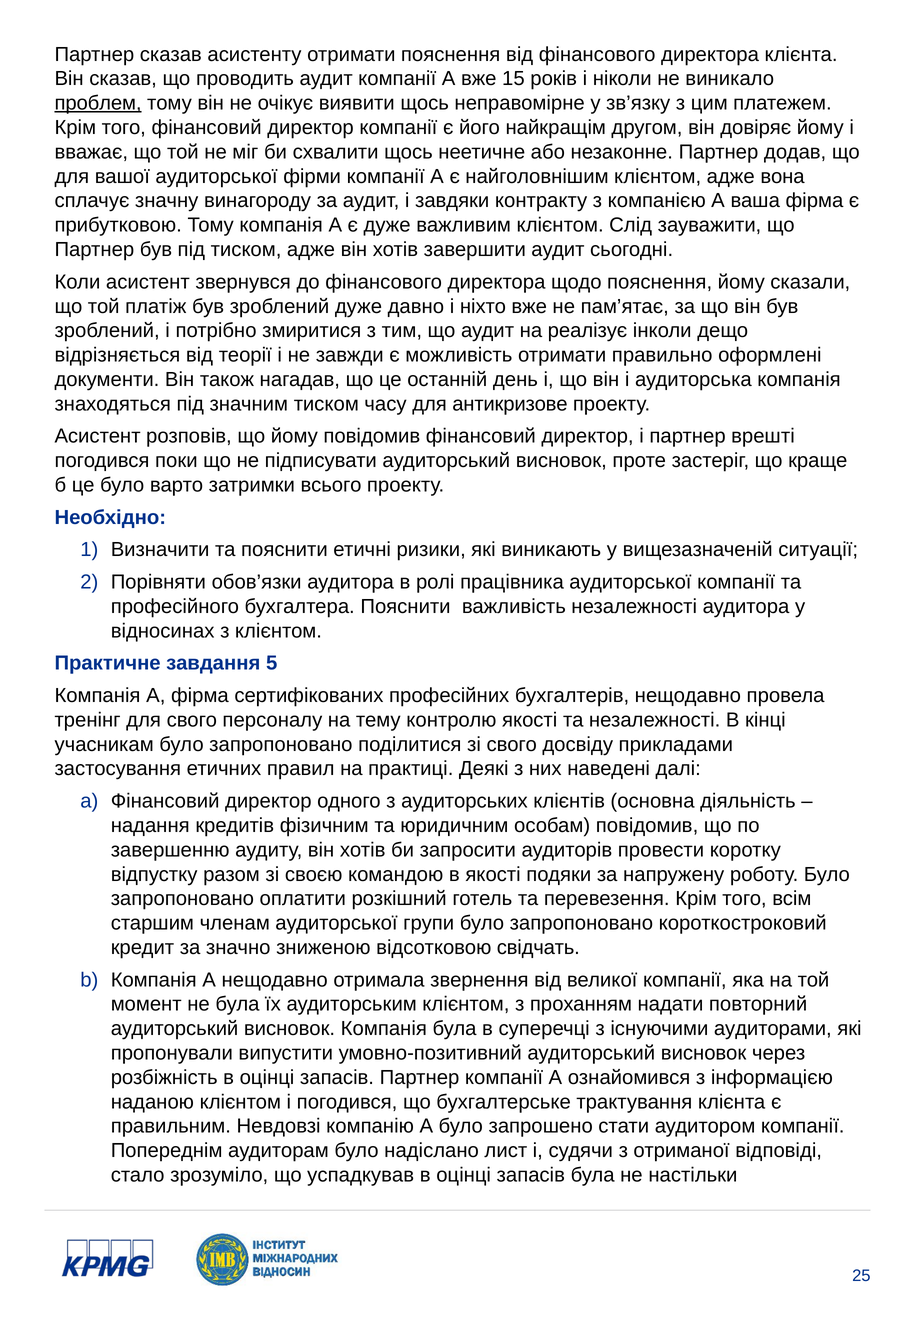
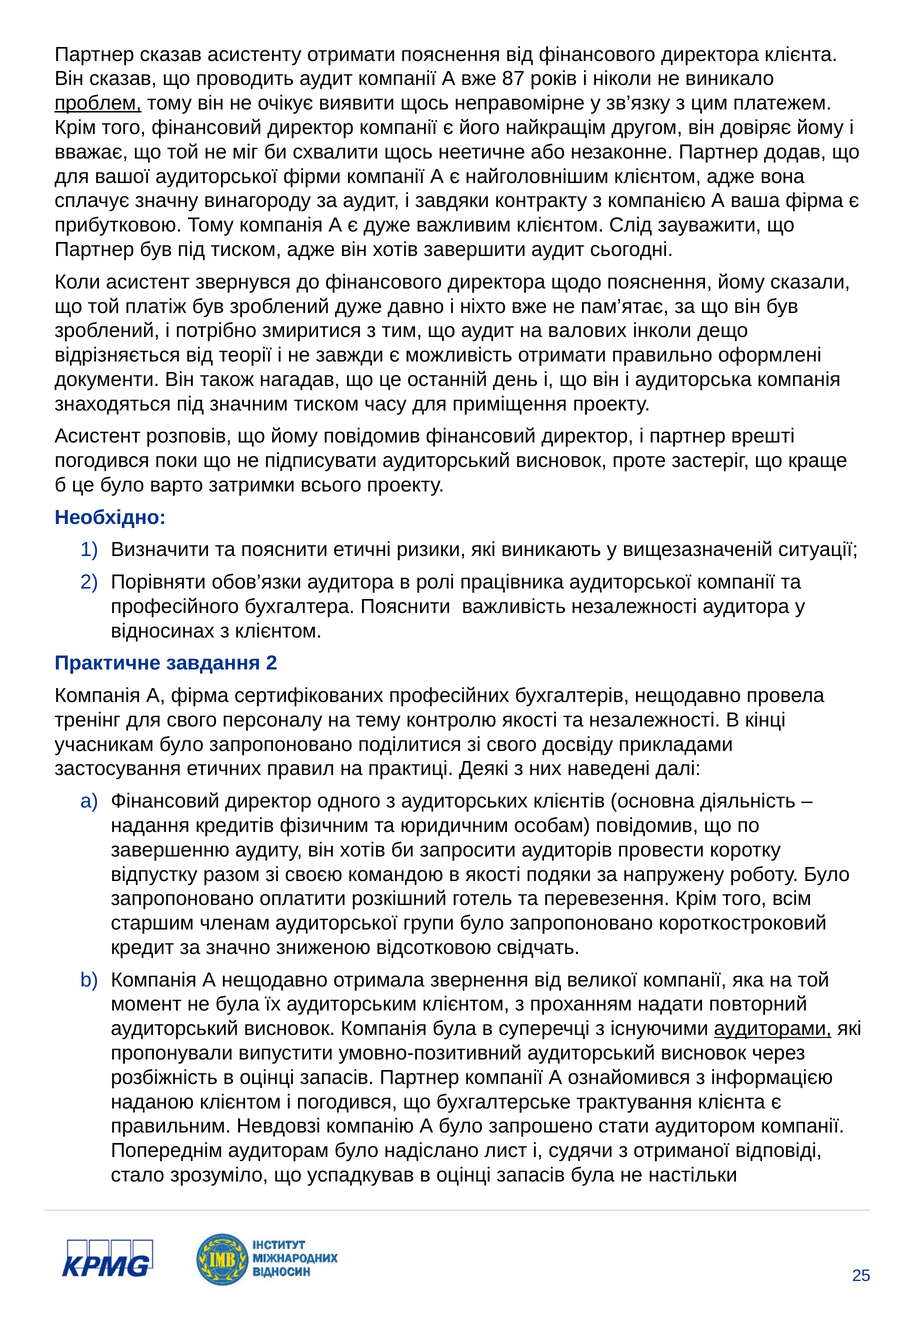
15: 15 -> 87
реалізує: реалізує -> валових
антикризове: антикризове -> приміщення
завдання 5: 5 -> 2
аудиторами underline: none -> present
